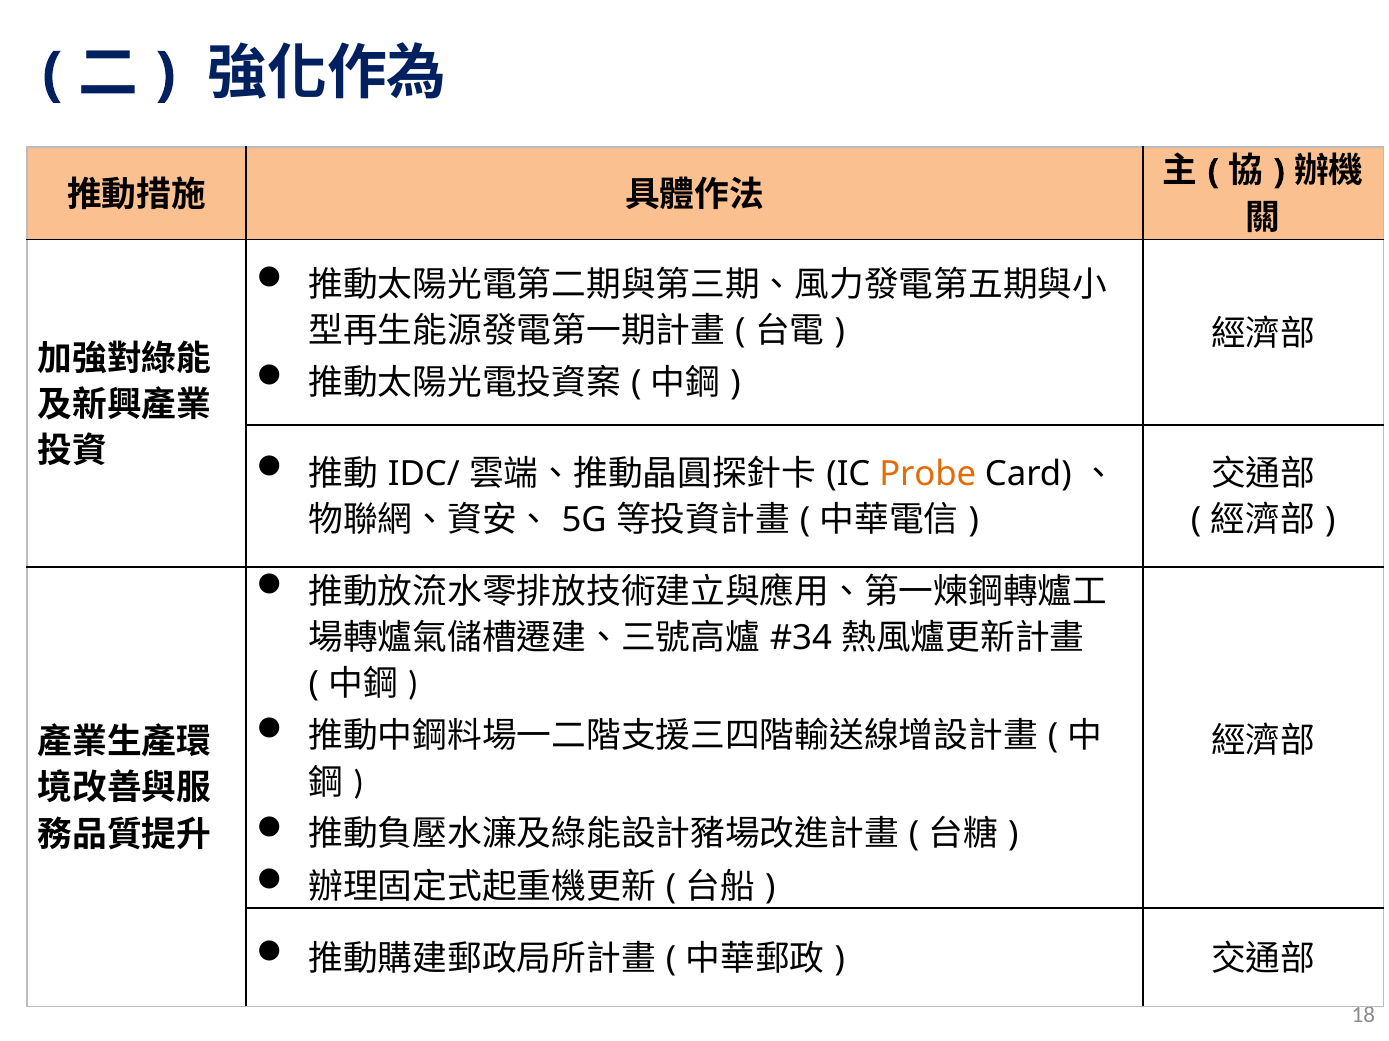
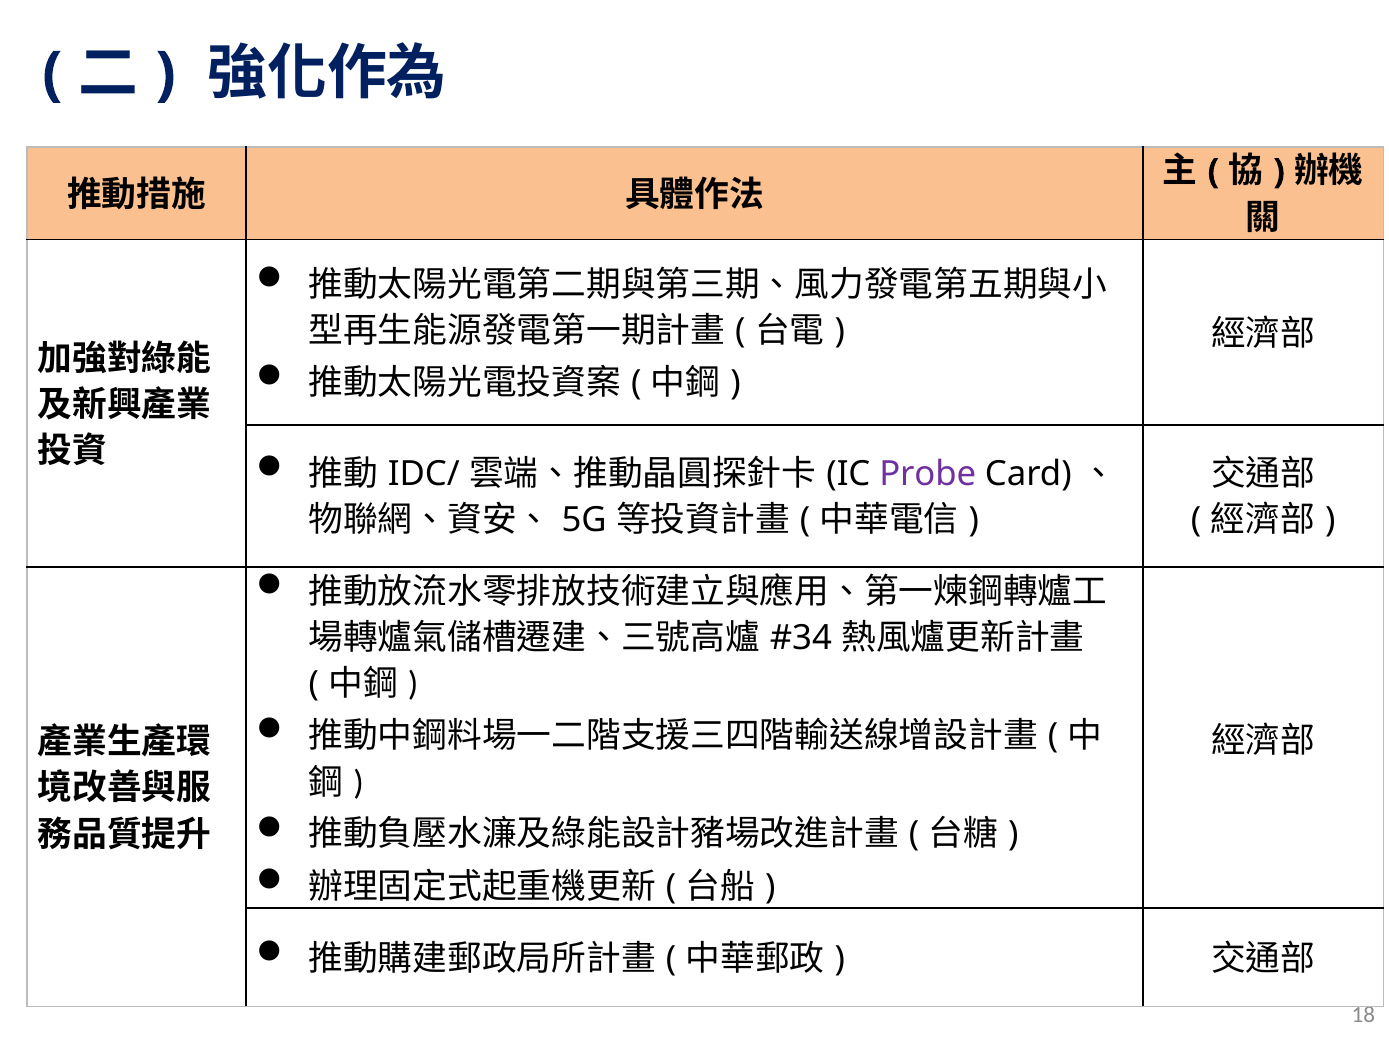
Probe colour: orange -> purple
